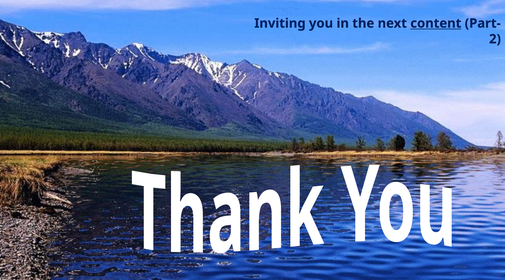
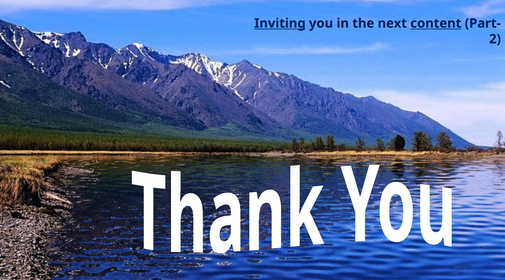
Inviting underline: none -> present
